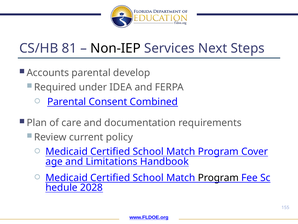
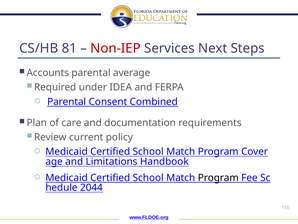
Non-IEP colour: black -> red
develop: develop -> average
2028: 2028 -> 2044
